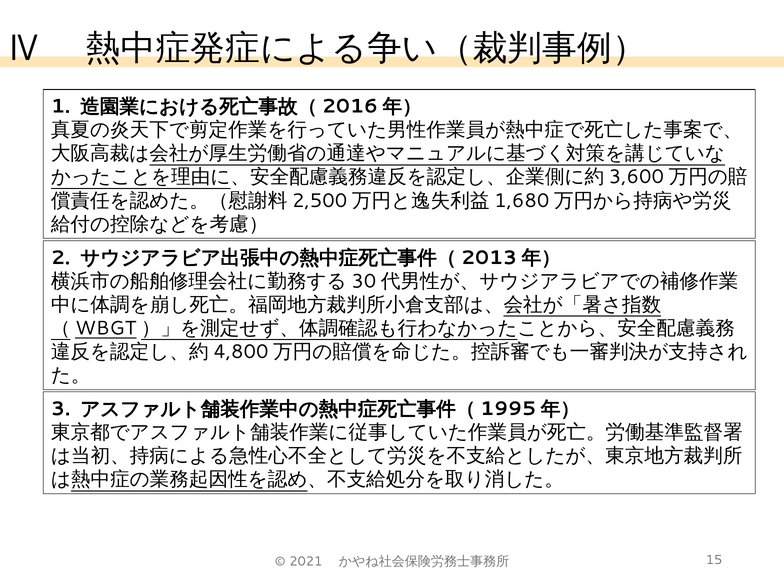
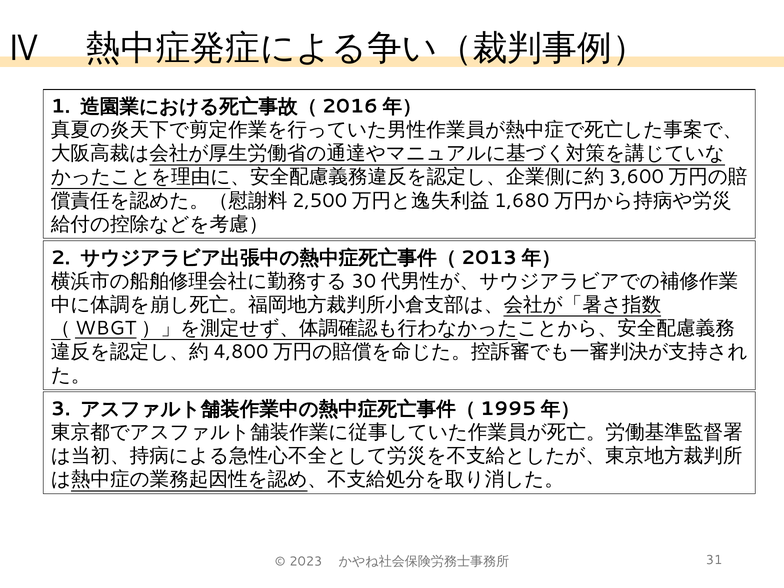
2021: 2021 -> 2023
15: 15 -> 31
